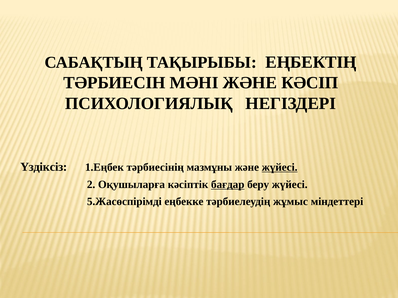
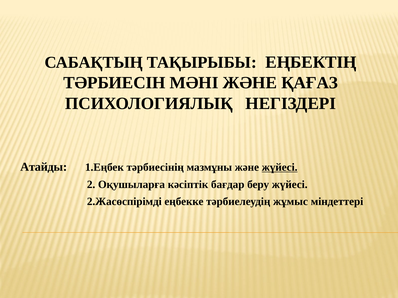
КӘСІП: КӘСІП -> ҚАҒАЗ
Үздіксіз: Үздіксіз -> Атайды
бағдар underline: present -> none
5.Жасөспірімді: 5.Жасөспірімді -> 2.Жасөспірімді
